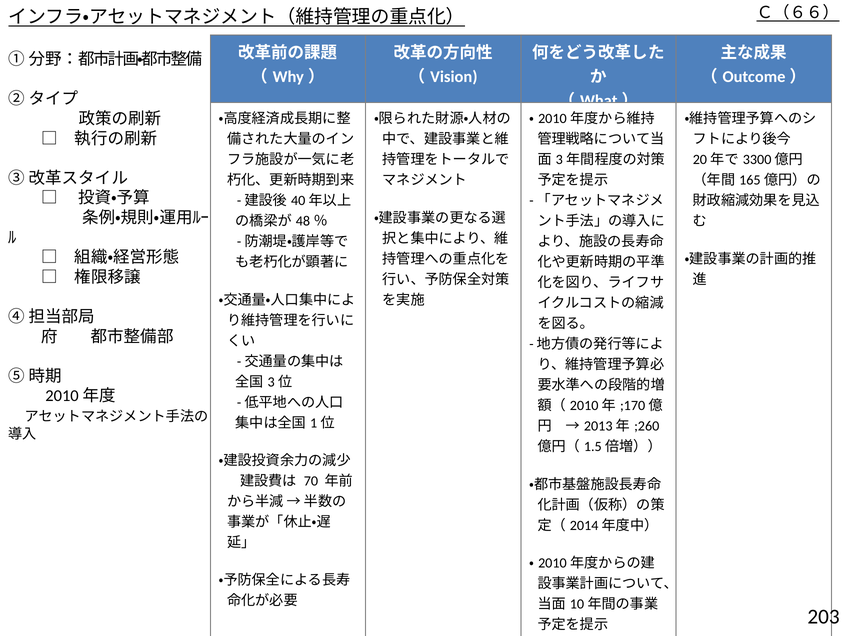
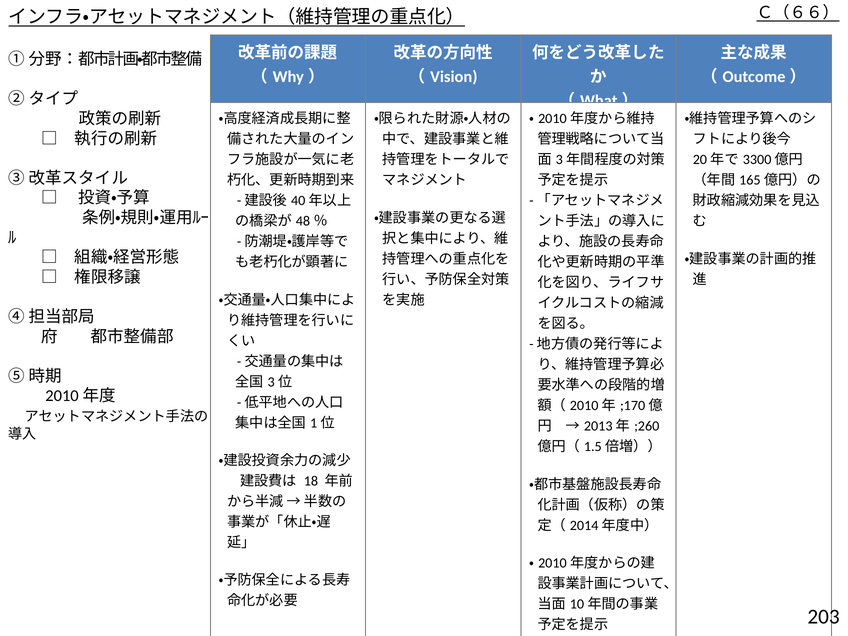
70: 70 -> 18
